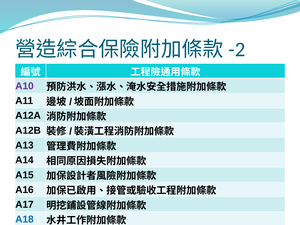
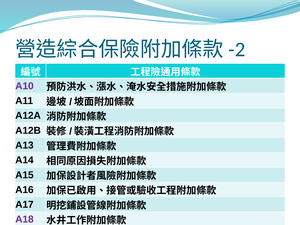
A18 colour: blue -> purple
